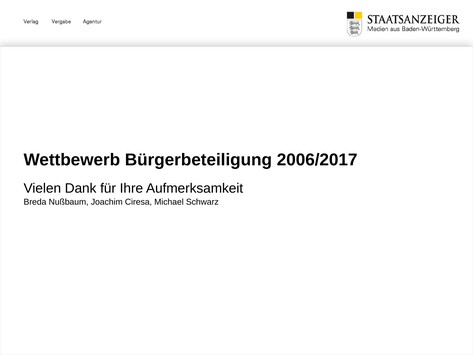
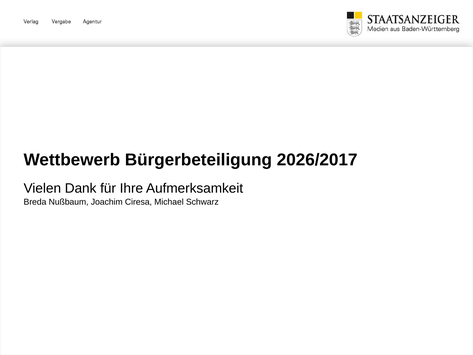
2006/2017: 2006/2017 -> 2026/2017
